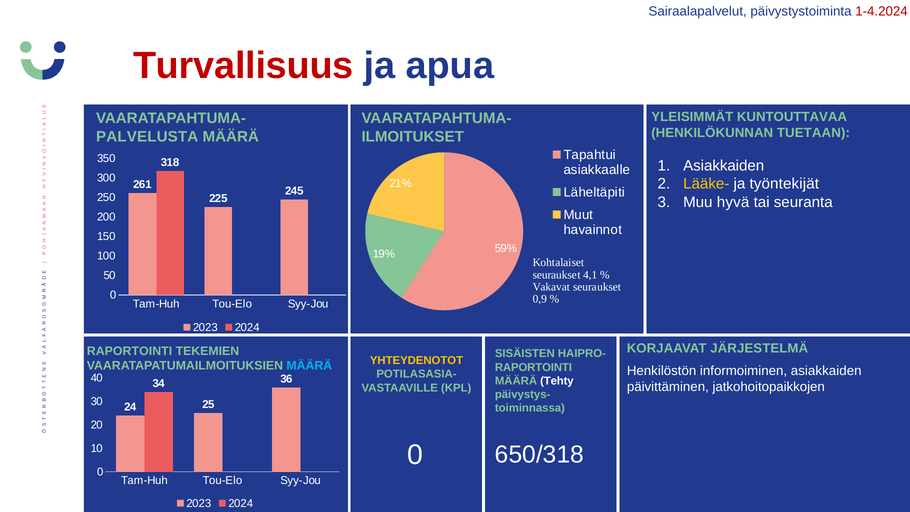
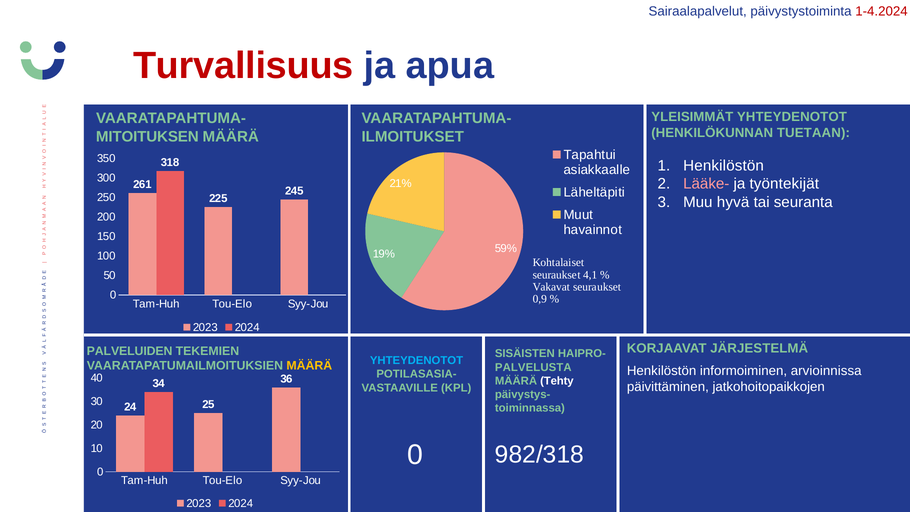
YLEISIMMÄT KUNTOUTTAVAA: KUNTOUTTAVAA -> YHTEYDENOTOT
PALVELUSTA: PALVELUSTA -> MITOITUKSEN
Asiakkaiden at (724, 166): Asiakkaiden -> Henkilöstön
Lääke- colour: yellow -> pink
RAPORTOINTI at (130, 351): RAPORTOINTI -> PALVELUIDEN
YHTEYDENOTOT at (416, 360) colour: yellow -> light blue
MÄÄRÄ at (309, 366) colour: light blue -> yellow
RAPORTOINTI at (533, 367): RAPORTOINTI -> PALVELUSTA
informoiminen asiakkaiden: asiakkaiden -> arvioinnissa
650/318: 650/318 -> 982/318
